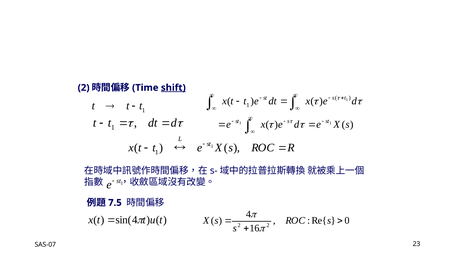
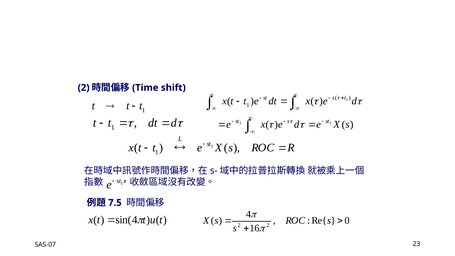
shift underline: present -> none
